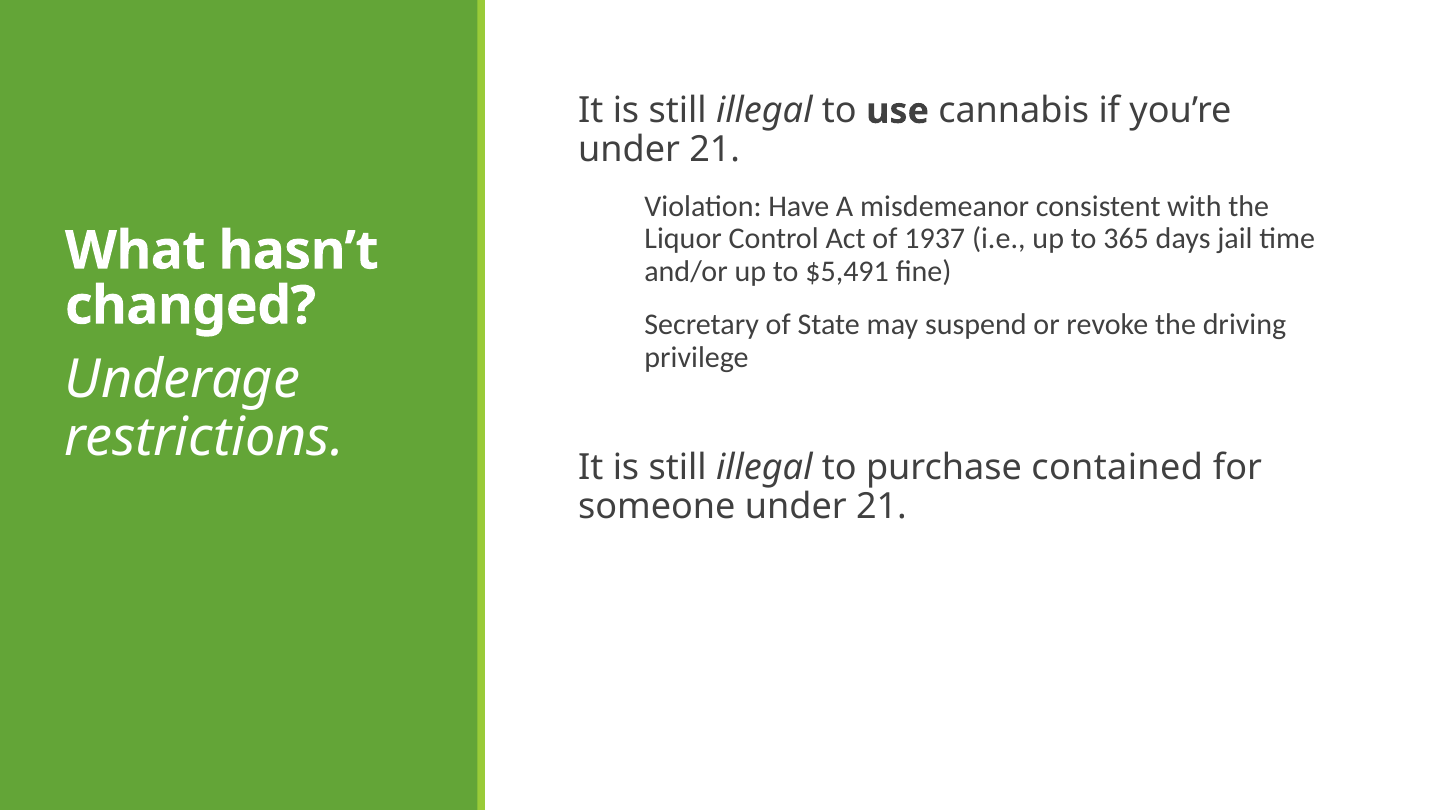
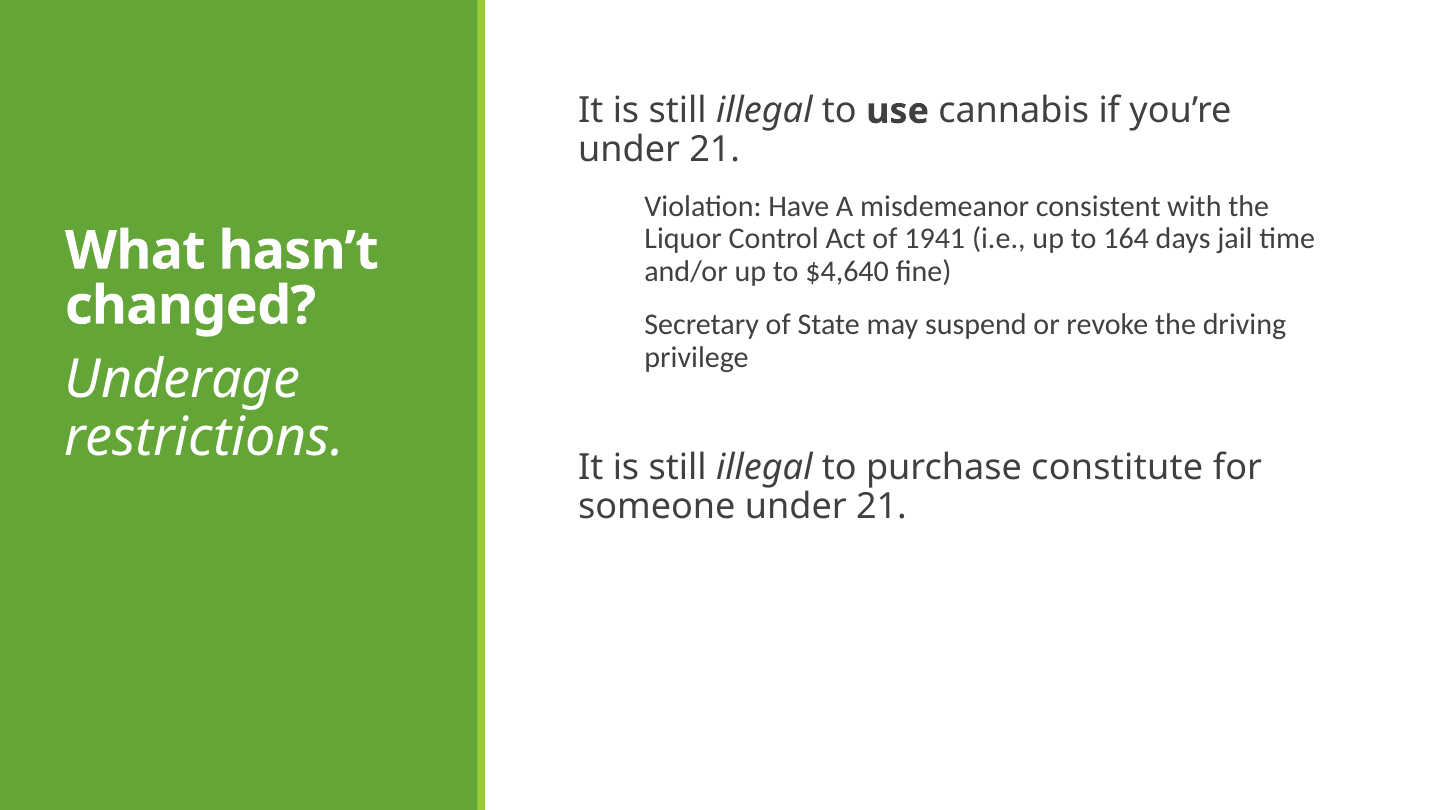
1937: 1937 -> 1941
365: 365 -> 164
$5,491: $5,491 -> $4,640
contained: contained -> constitute
